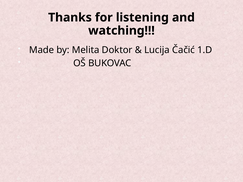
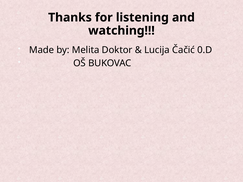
1.D: 1.D -> 0.D
